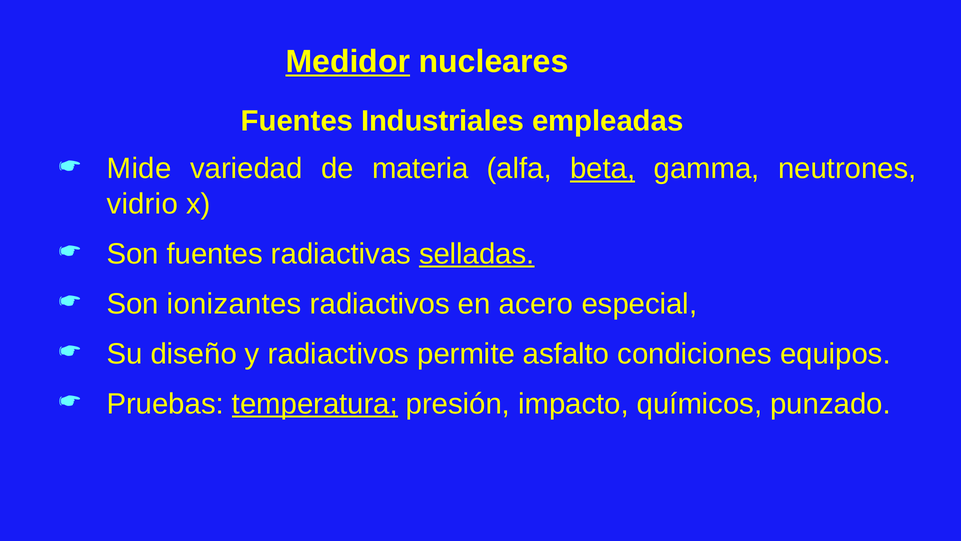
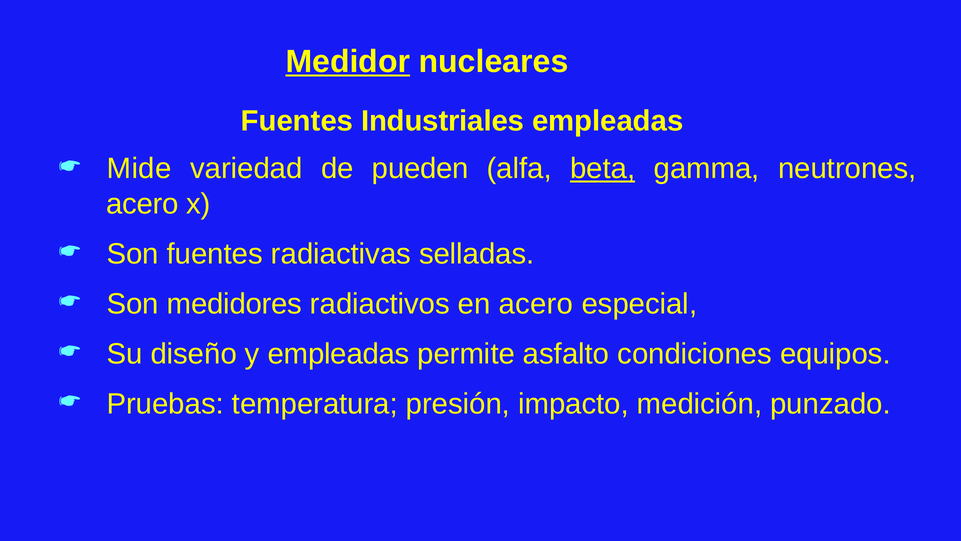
materia: materia -> pueden
vidrio at (142, 204): vidrio -> acero
selladas underline: present -> none
ionizantes: ionizantes -> medidores
y radiactivos: radiactivos -> empleadas
temperatura underline: present -> none
químicos: químicos -> medición
